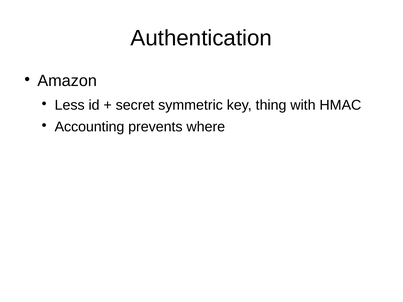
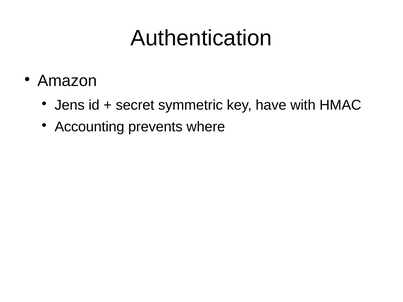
Less: Less -> Jens
thing: thing -> have
